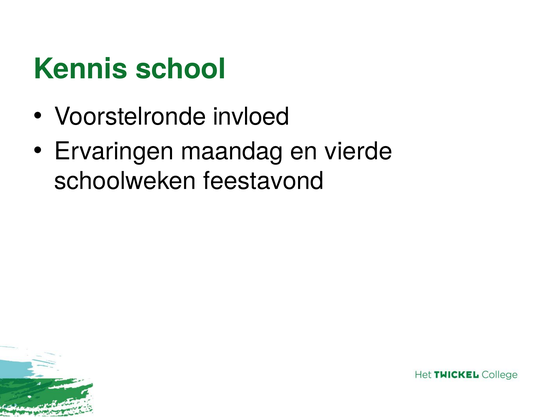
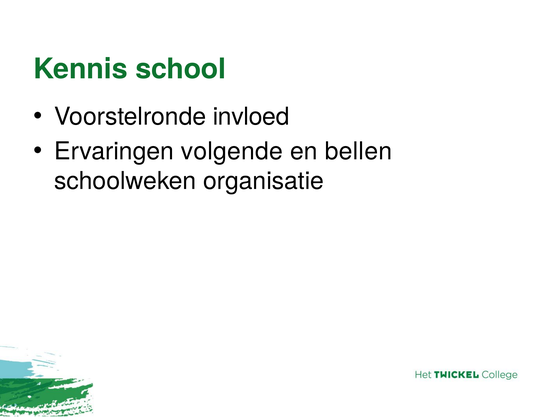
maandag: maandag -> volgende
vierde: vierde -> bellen
feestavond: feestavond -> organisatie
